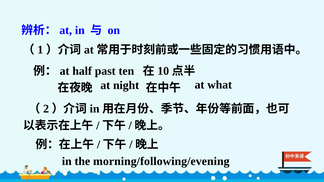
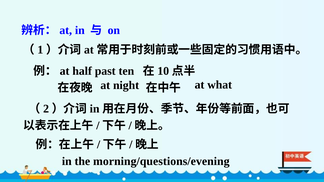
morning/following/evening: morning/following/evening -> morning/questions/evening
